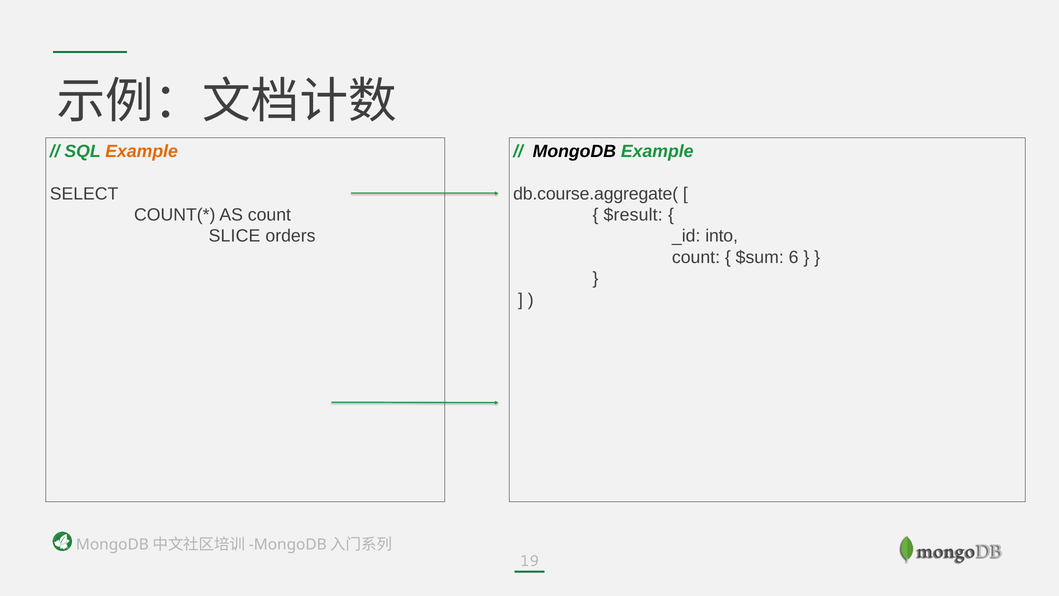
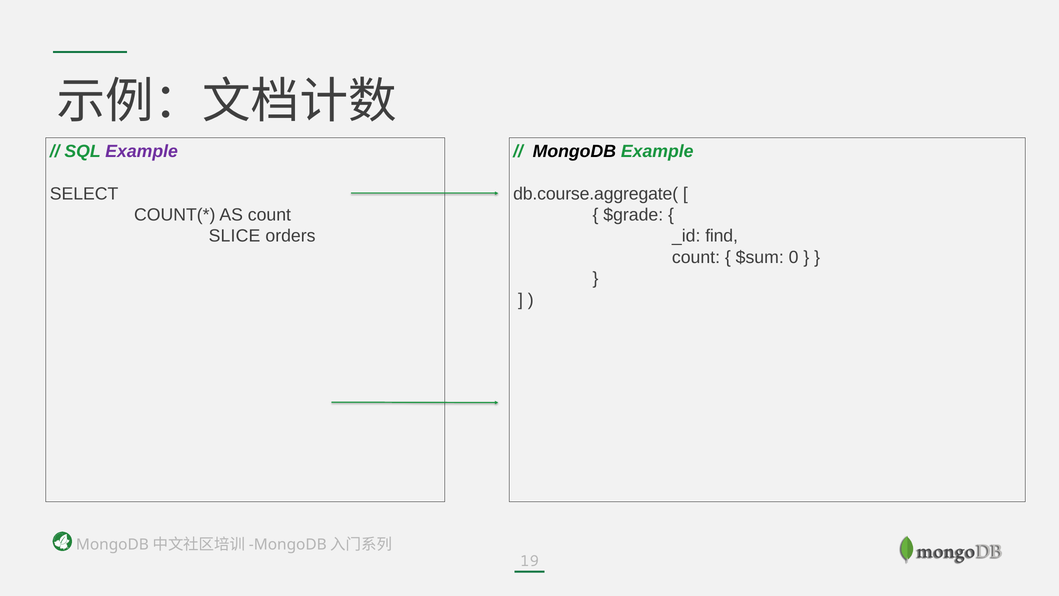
Example at (142, 151) colour: orange -> purple
$result: $result -> $grade
into: into -> find
6: 6 -> 0
